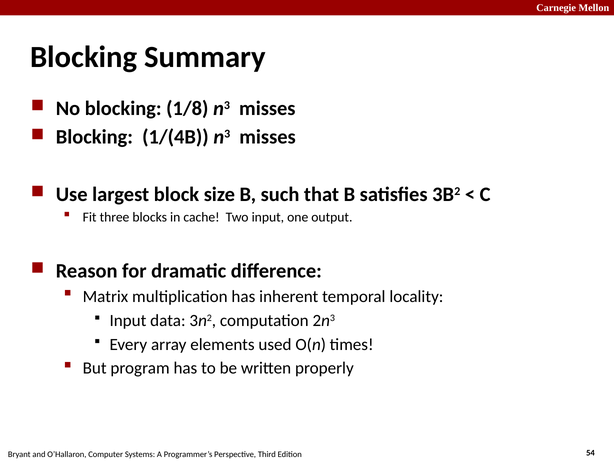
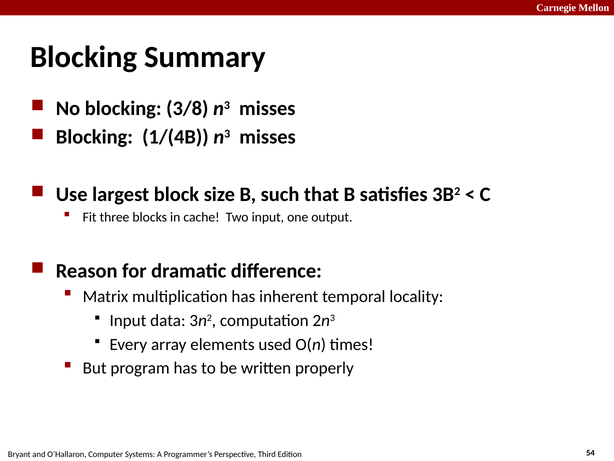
1/8: 1/8 -> 3/8
